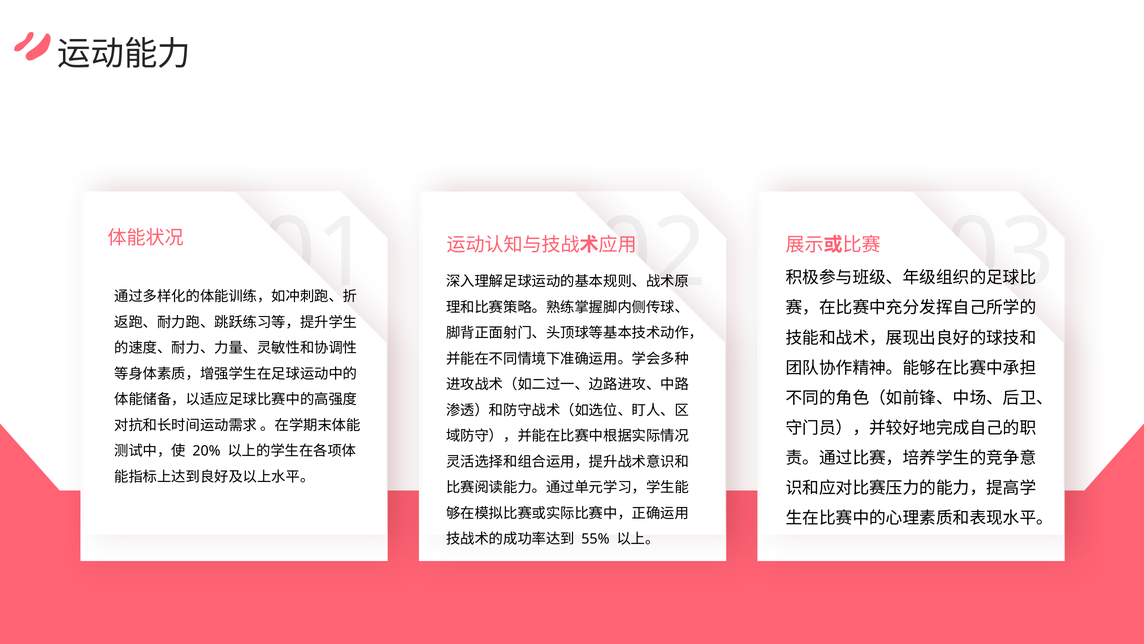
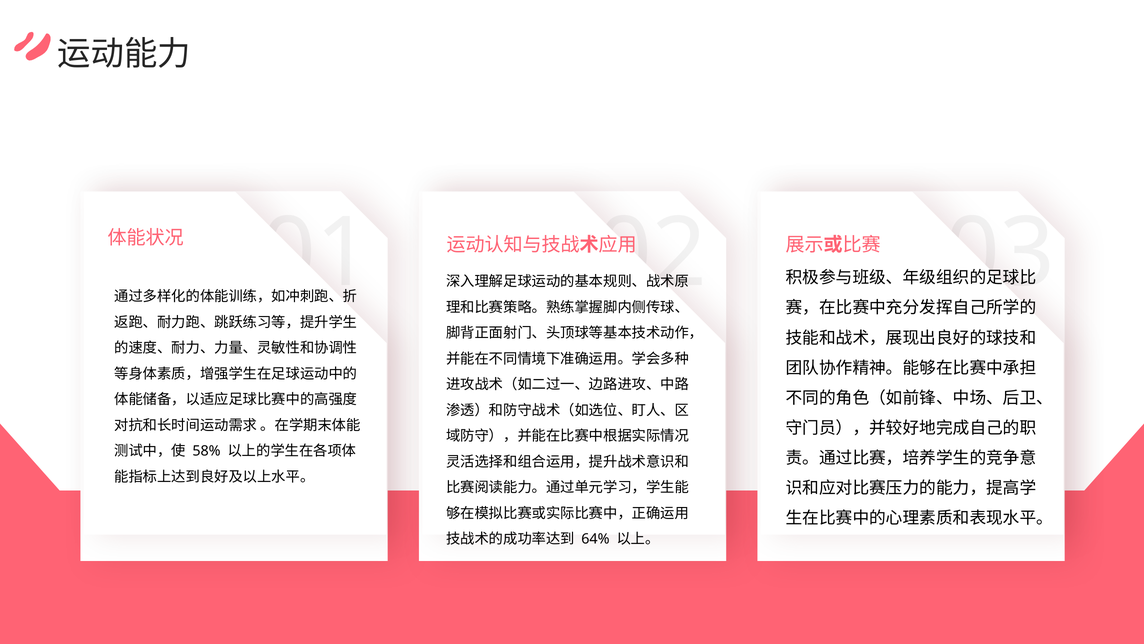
20%: 20% -> 58%
55%: 55% -> 64%
